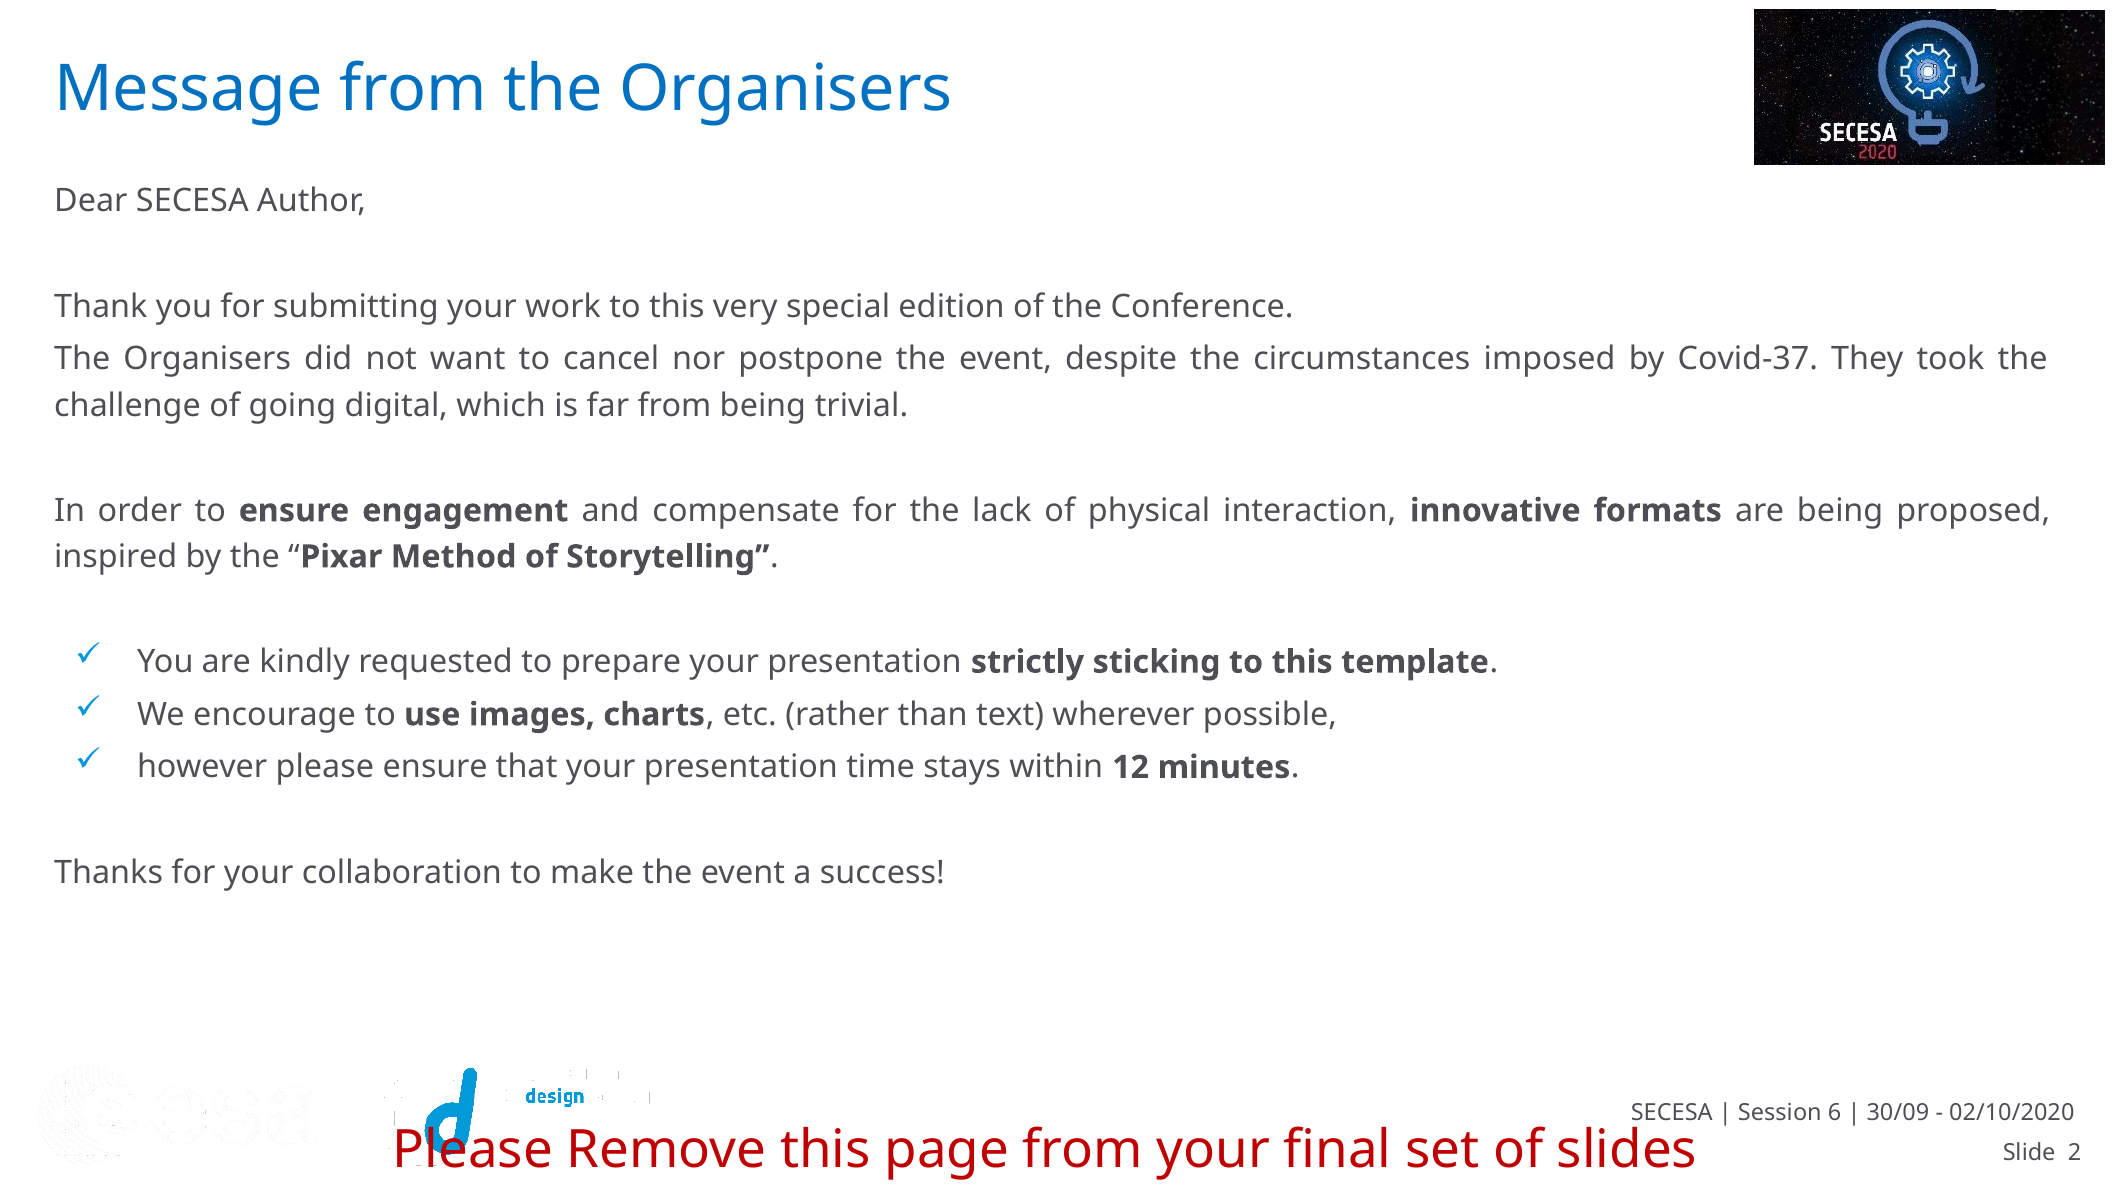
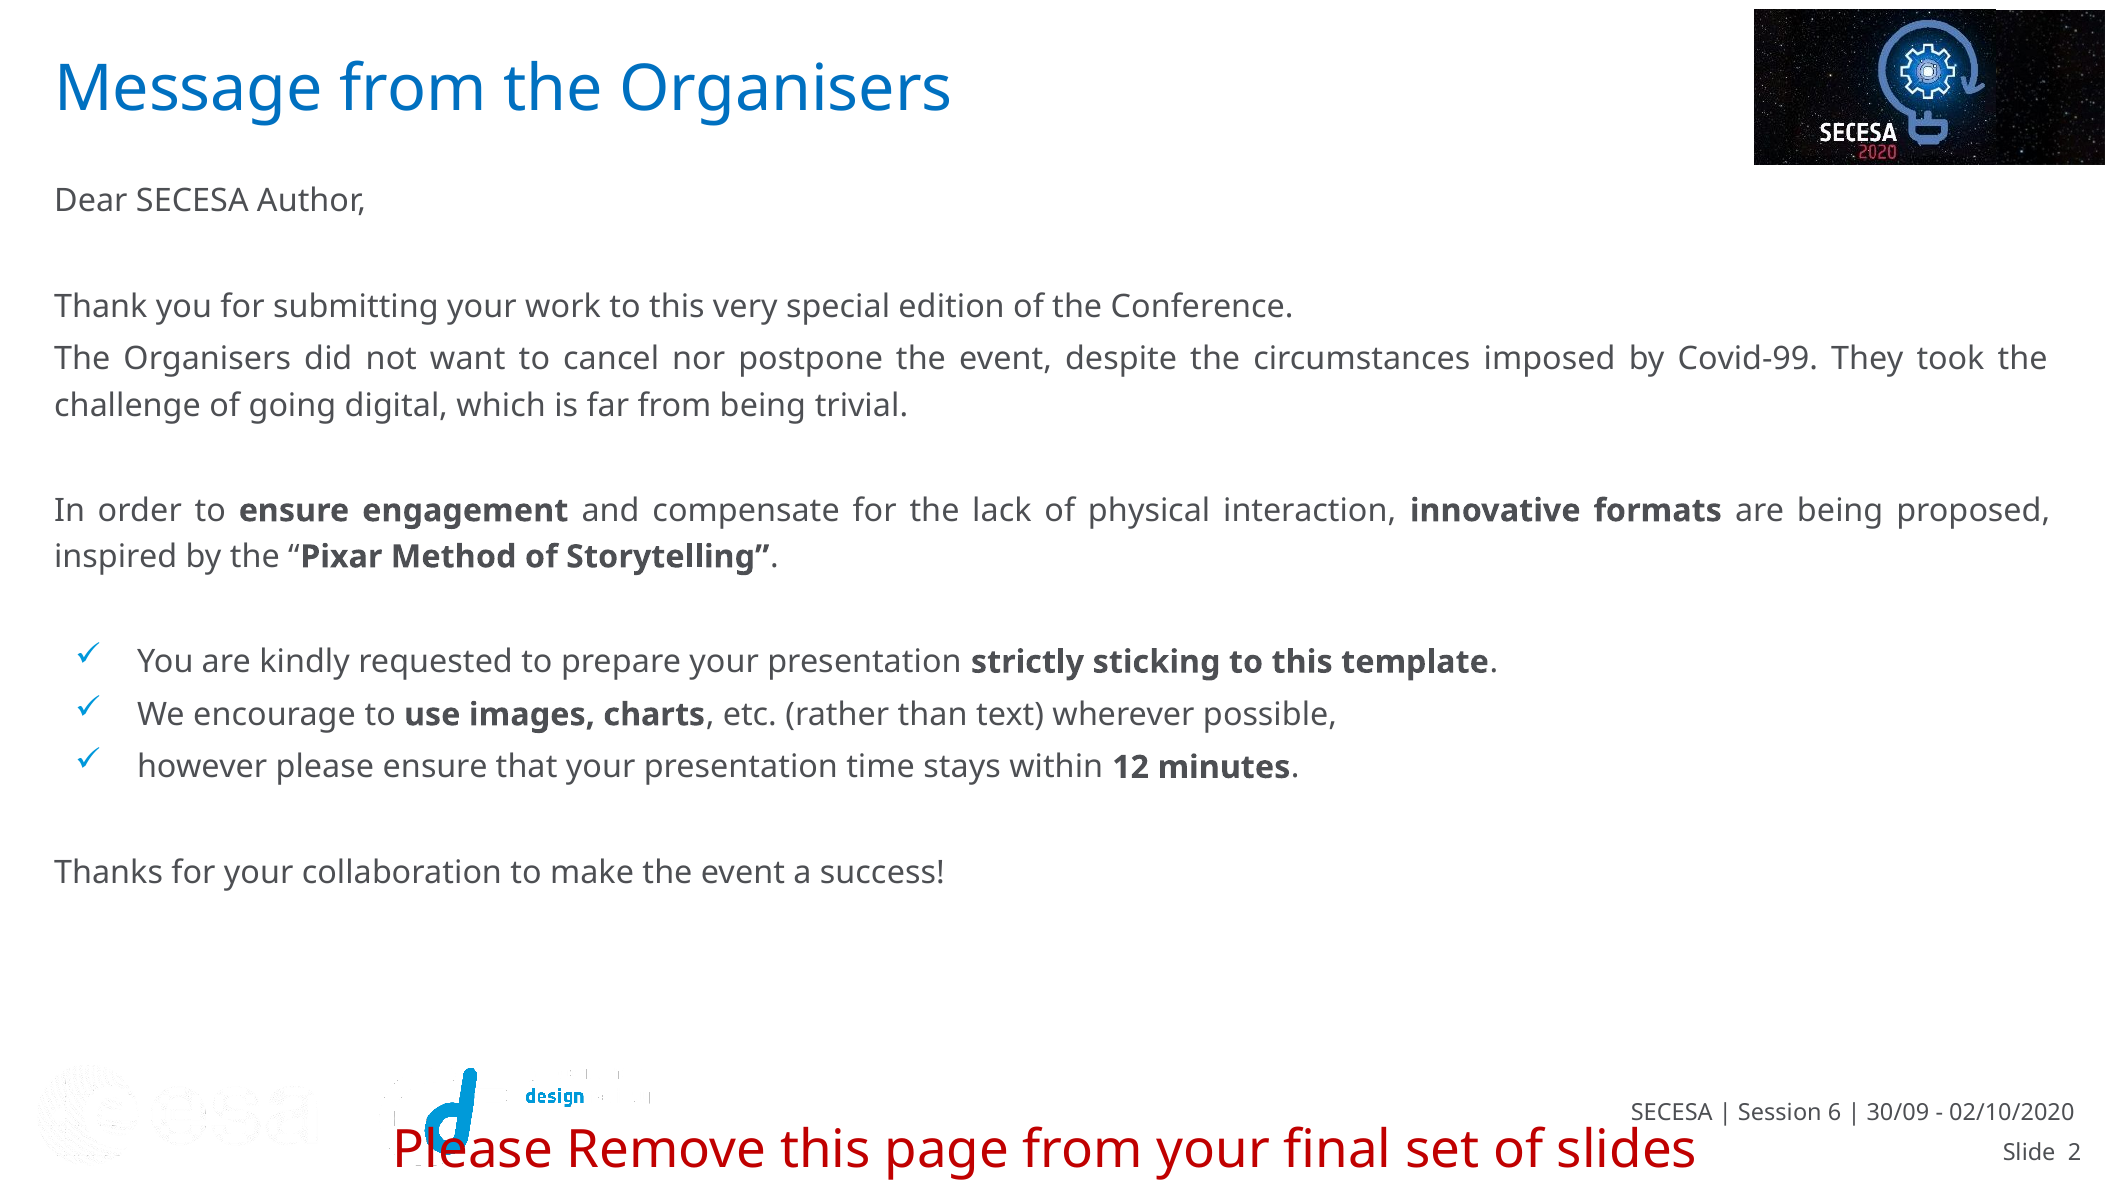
Covid-37: Covid-37 -> Covid-99
